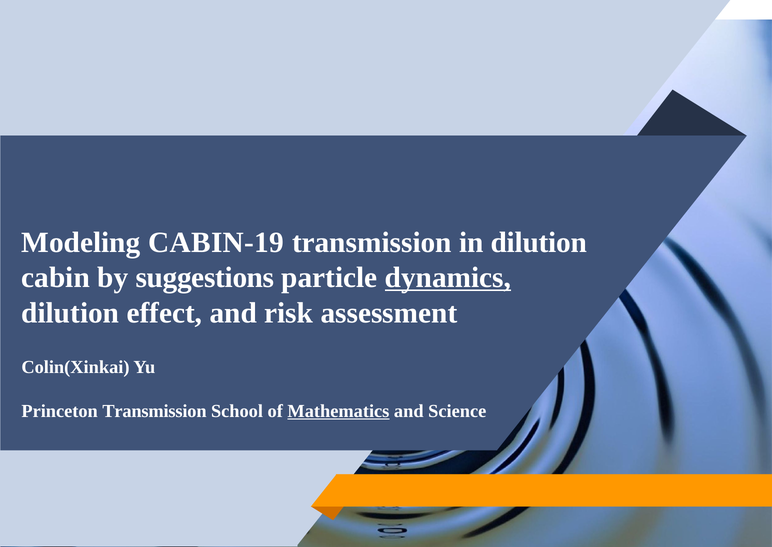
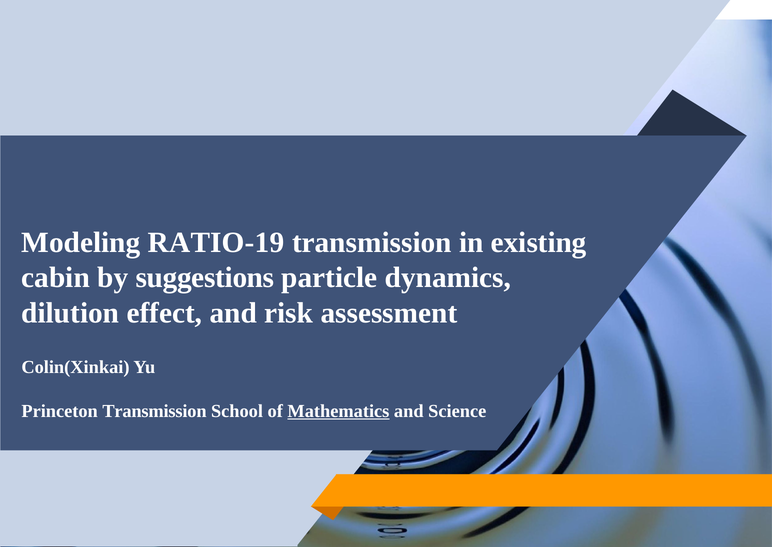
CABIN-19: CABIN-19 -> RATIO-19
in dilution: dilution -> existing
dynamics underline: present -> none
